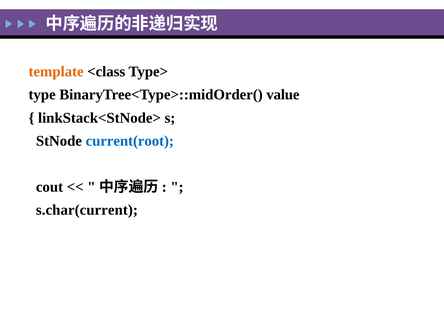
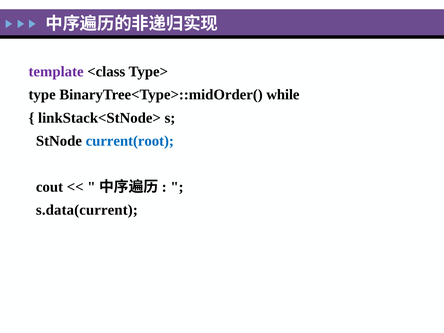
template colour: orange -> purple
value: value -> while
s.char(current: s.char(current -> s.data(current
